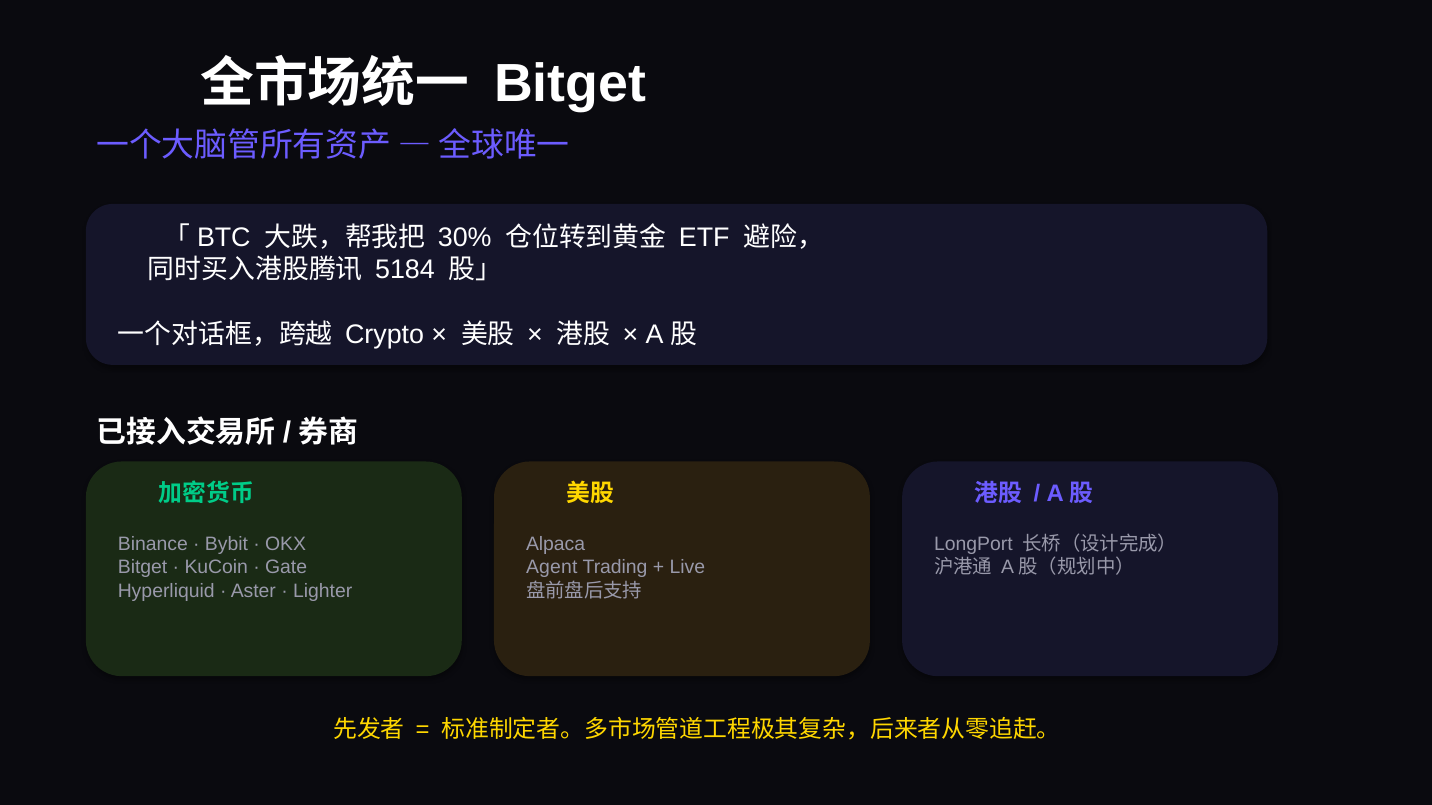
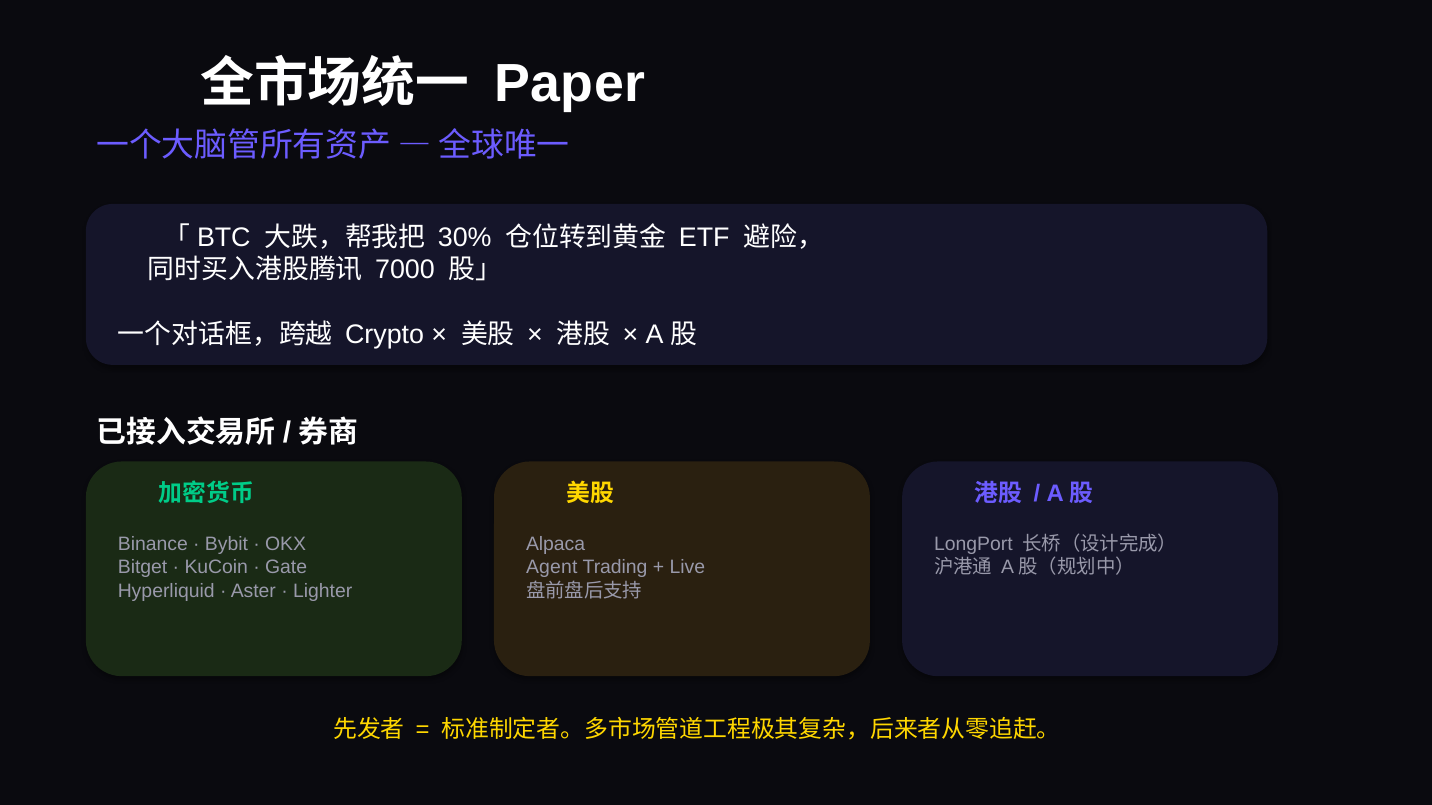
Bitget at (570, 84): Bitget -> Paper
5184: 5184 -> 7000
